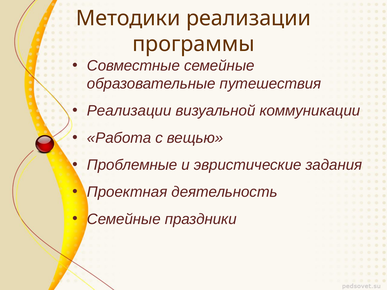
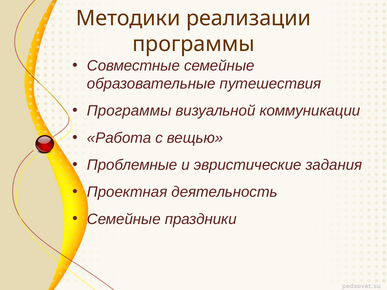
Реализации at (129, 111): Реализации -> Программы
